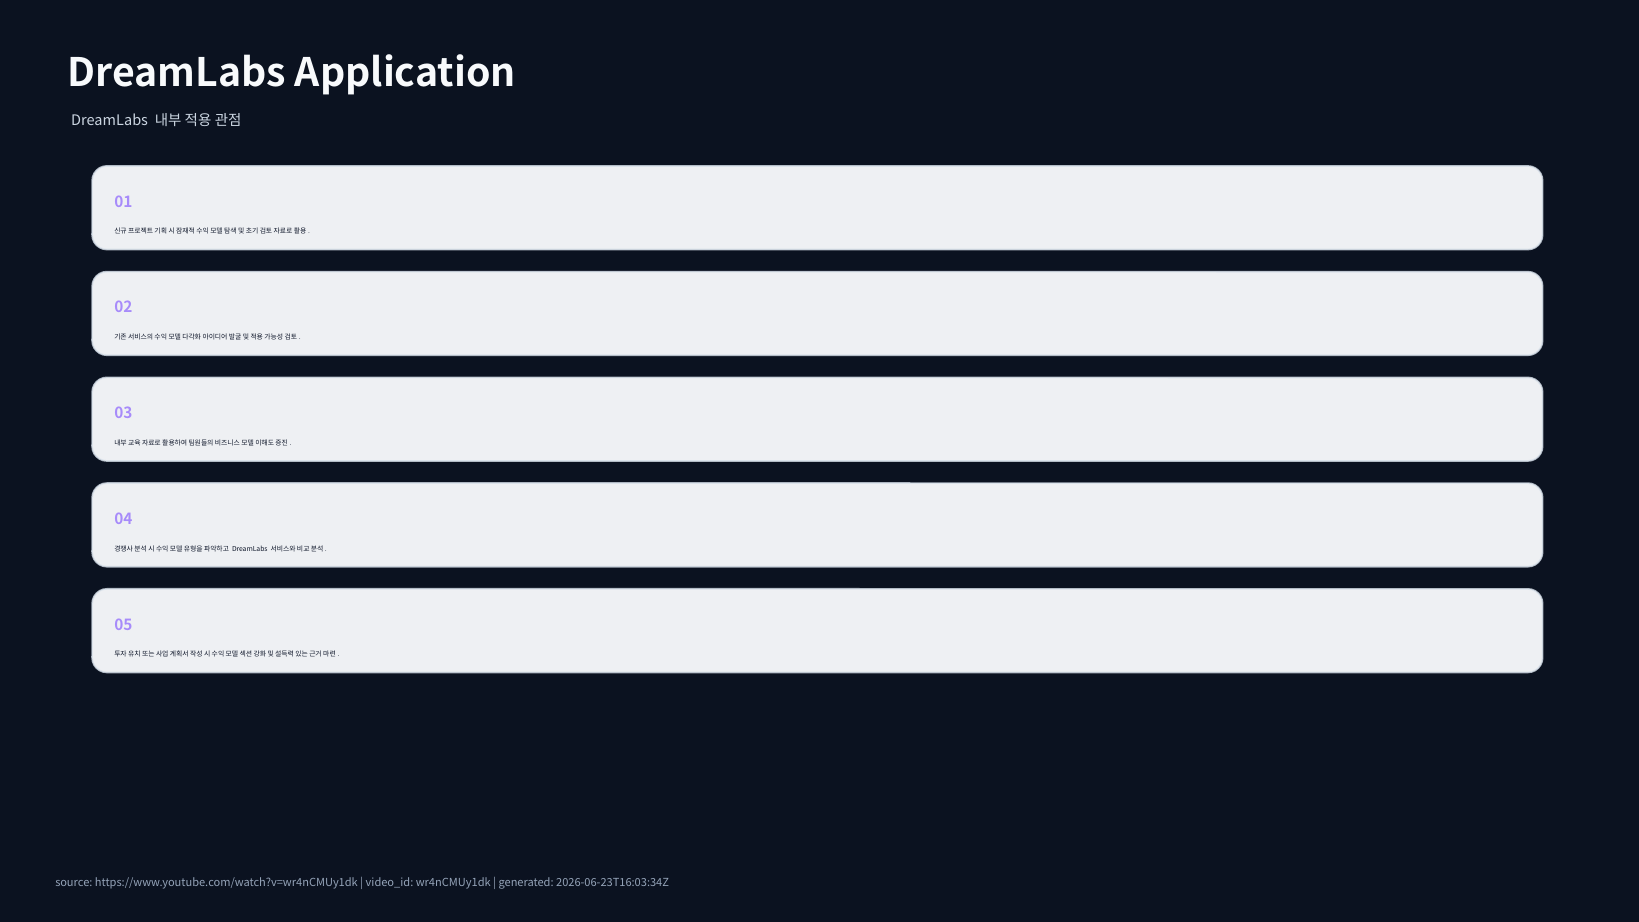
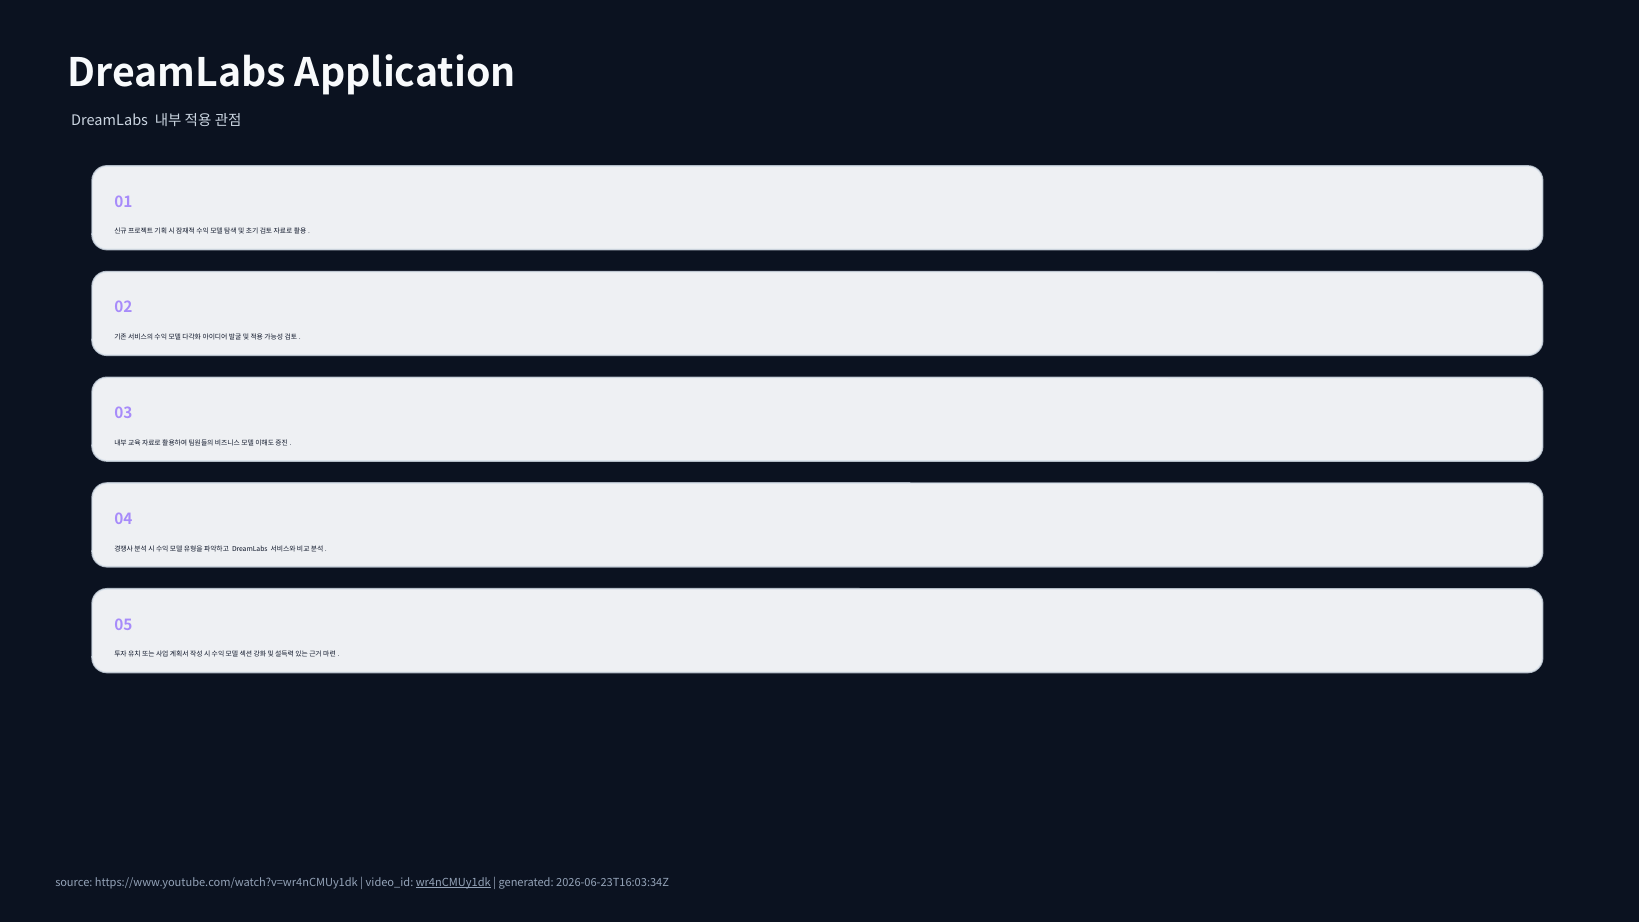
wr4nCMUy1dk underline: none -> present
